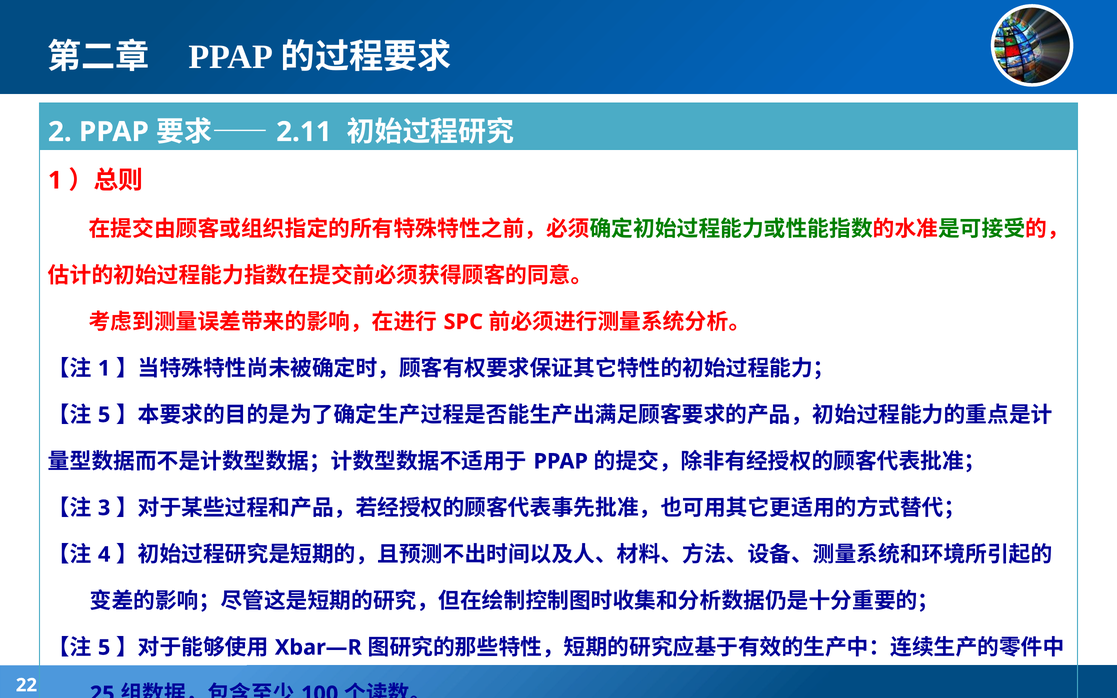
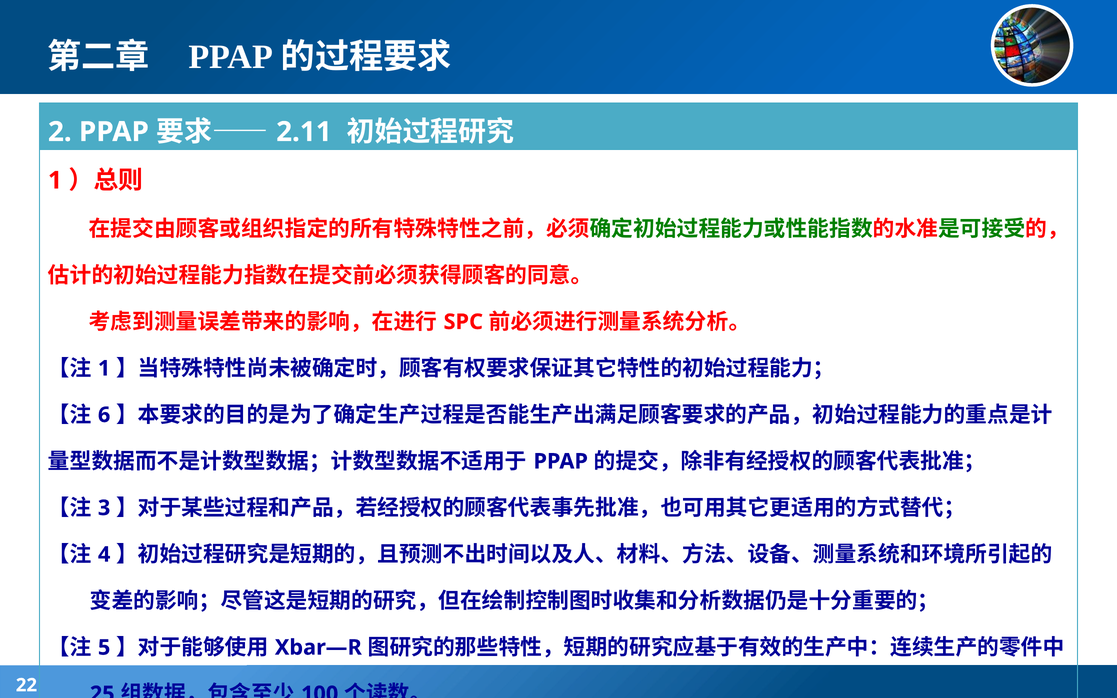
5 at (104, 415): 5 -> 6
